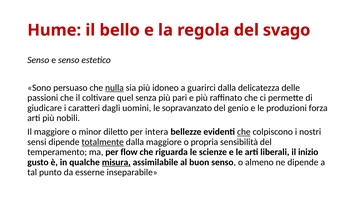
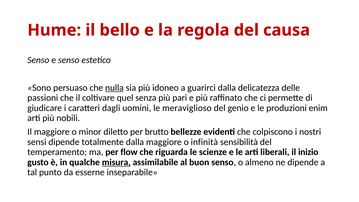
svago: svago -> causa
sopravanzato: sopravanzato -> meraviglioso
forza: forza -> enim
intera: intera -> brutto
che at (244, 132) underline: present -> none
totalmente underline: present -> none
propria: propria -> infinità
